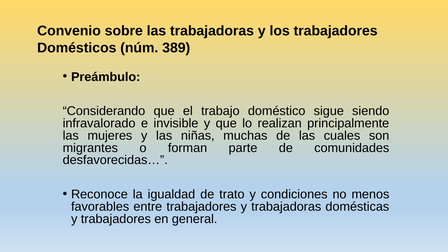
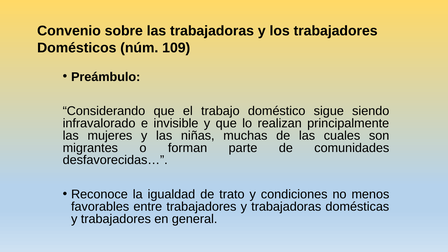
389: 389 -> 109
